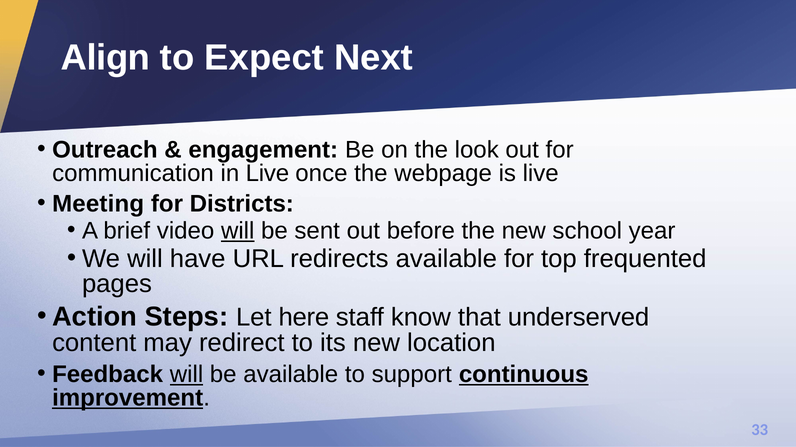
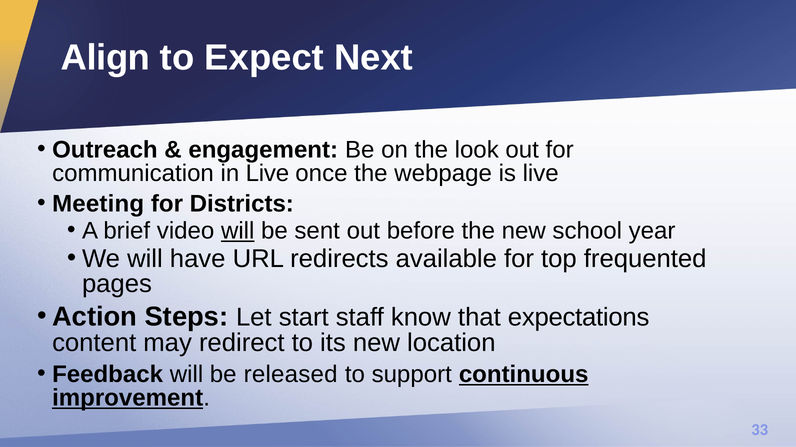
here: here -> start
underserved: underserved -> expectations
will at (187, 375) underline: present -> none
be available: available -> released
